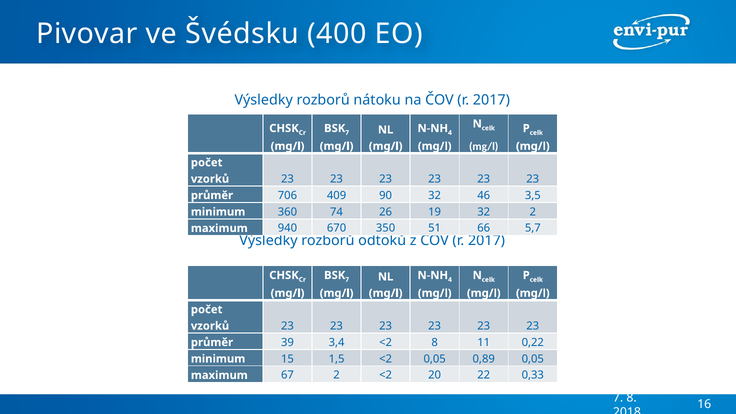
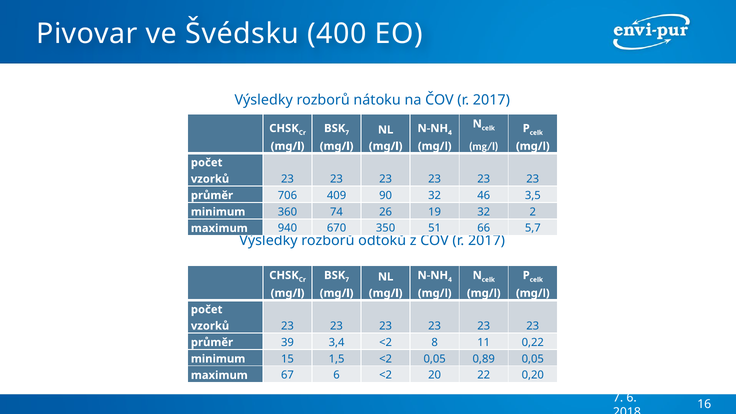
67 2: 2 -> 6
0,33: 0,33 -> 0,20
7 8: 8 -> 6
